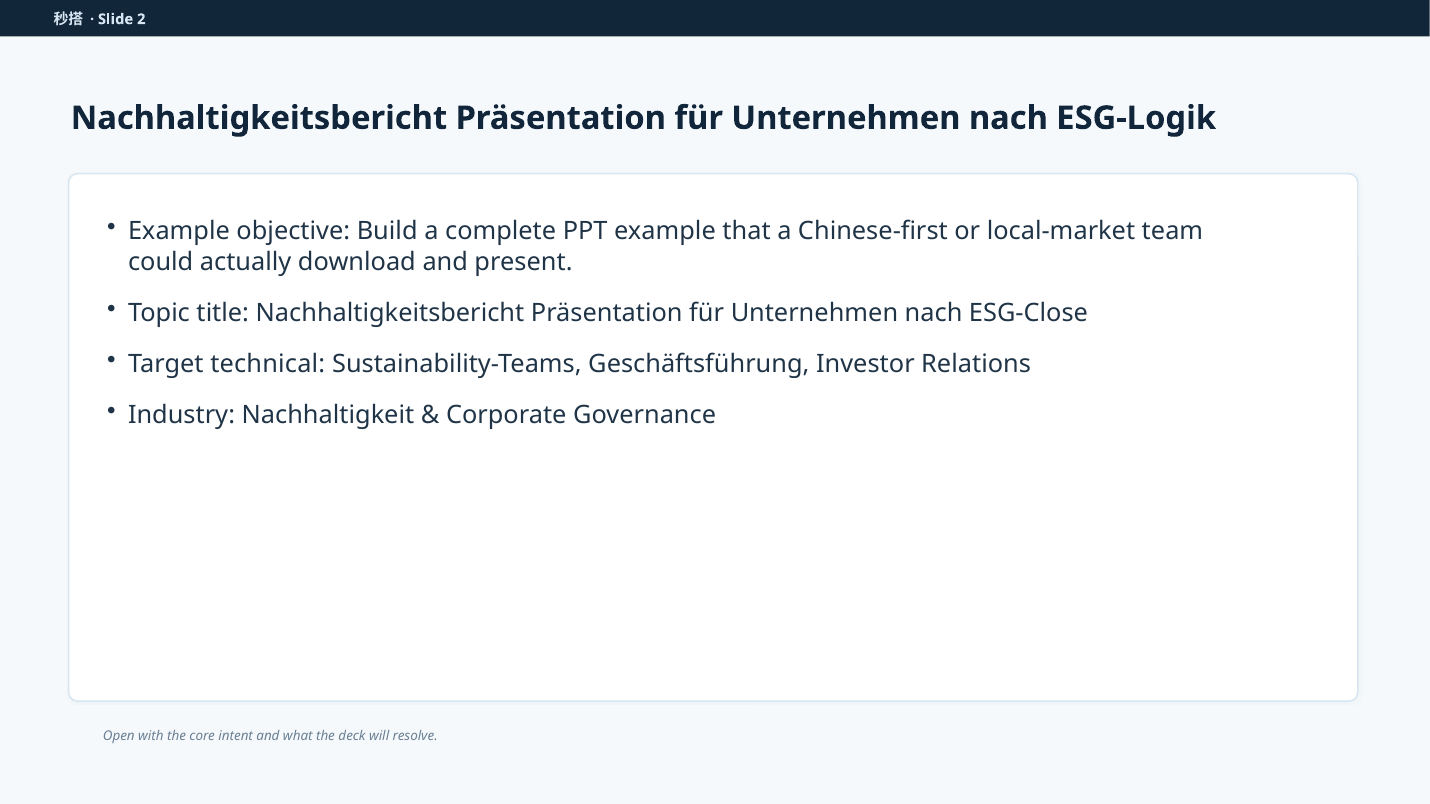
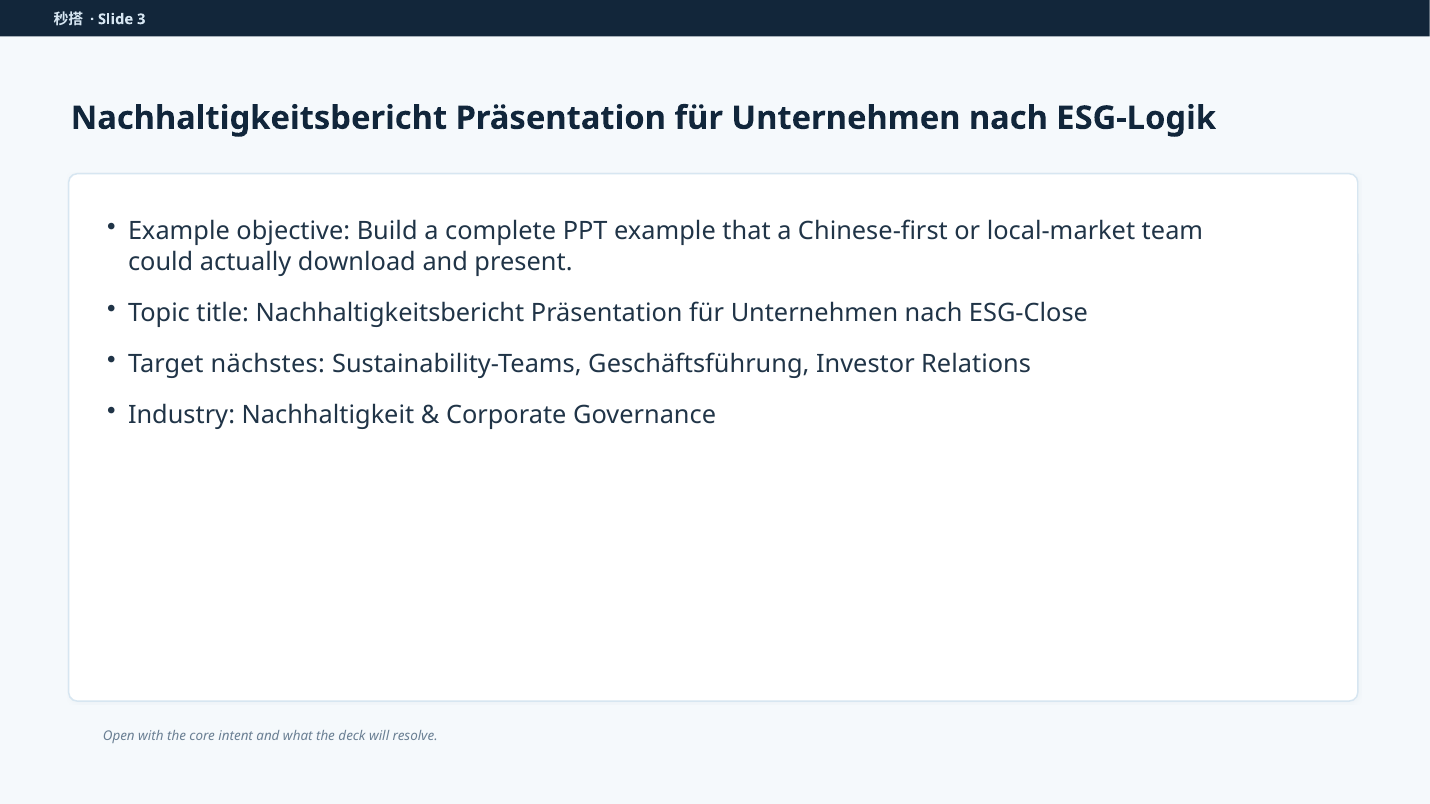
2: 2 -> 3
technical: technical -> nächstes
